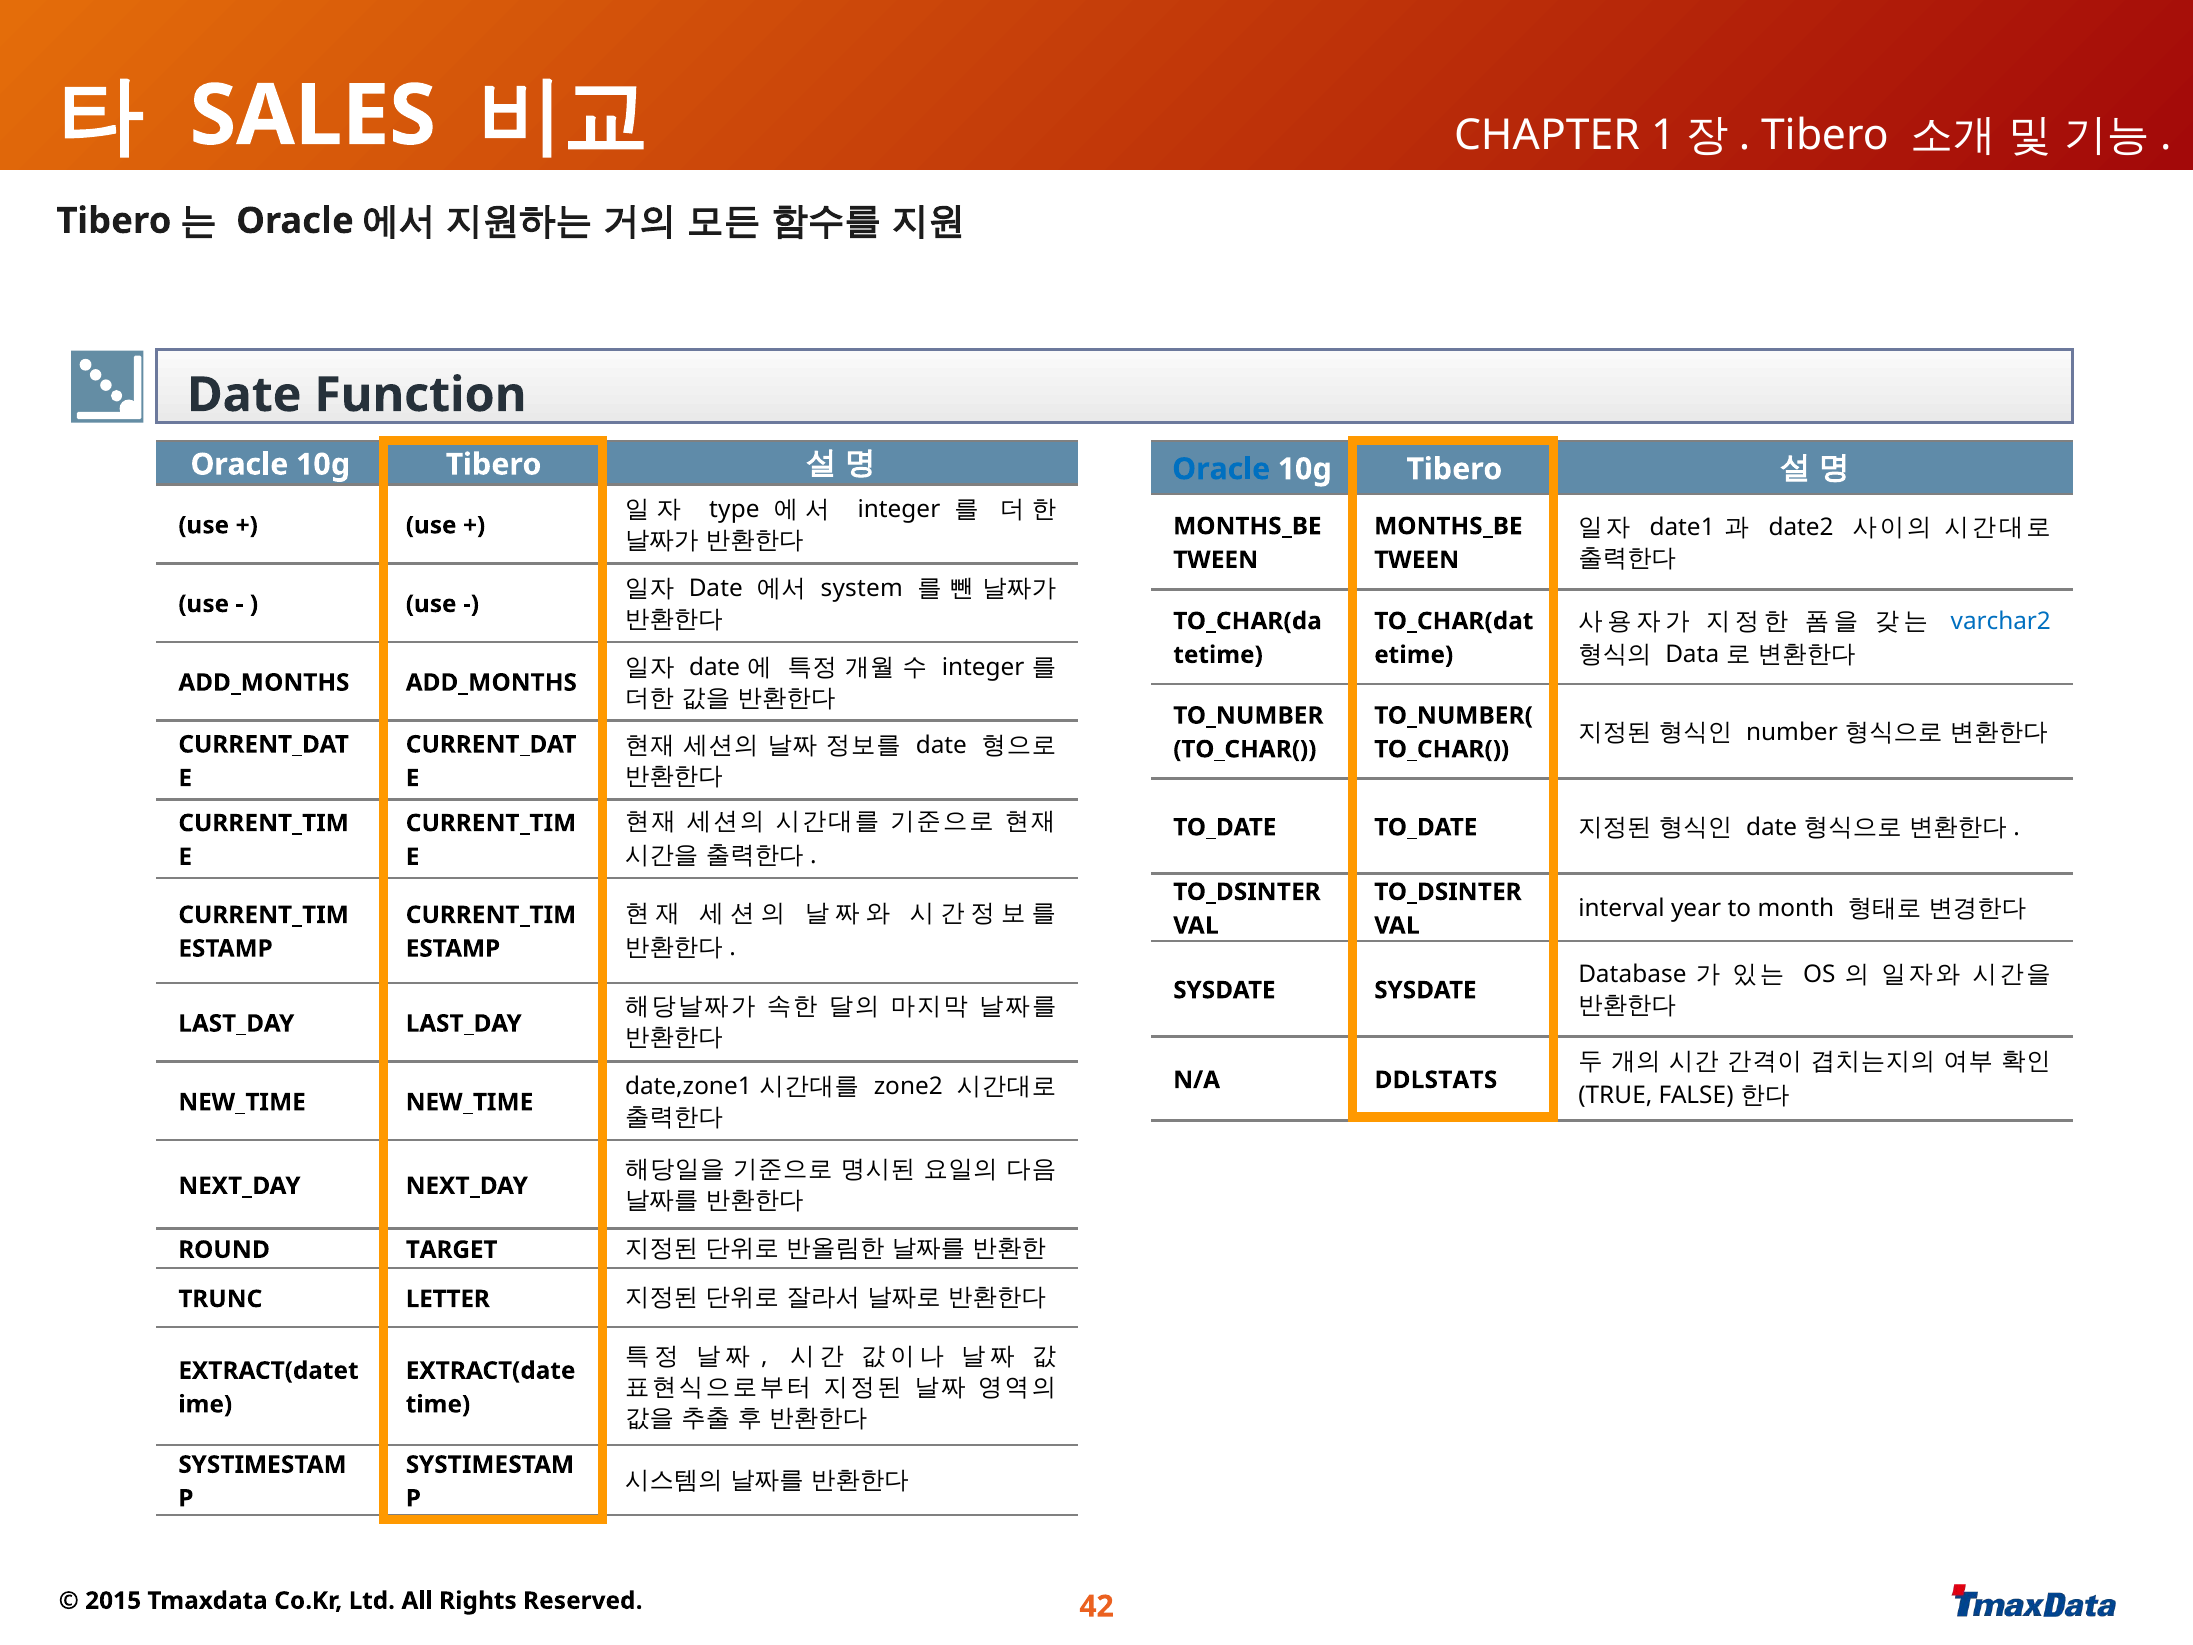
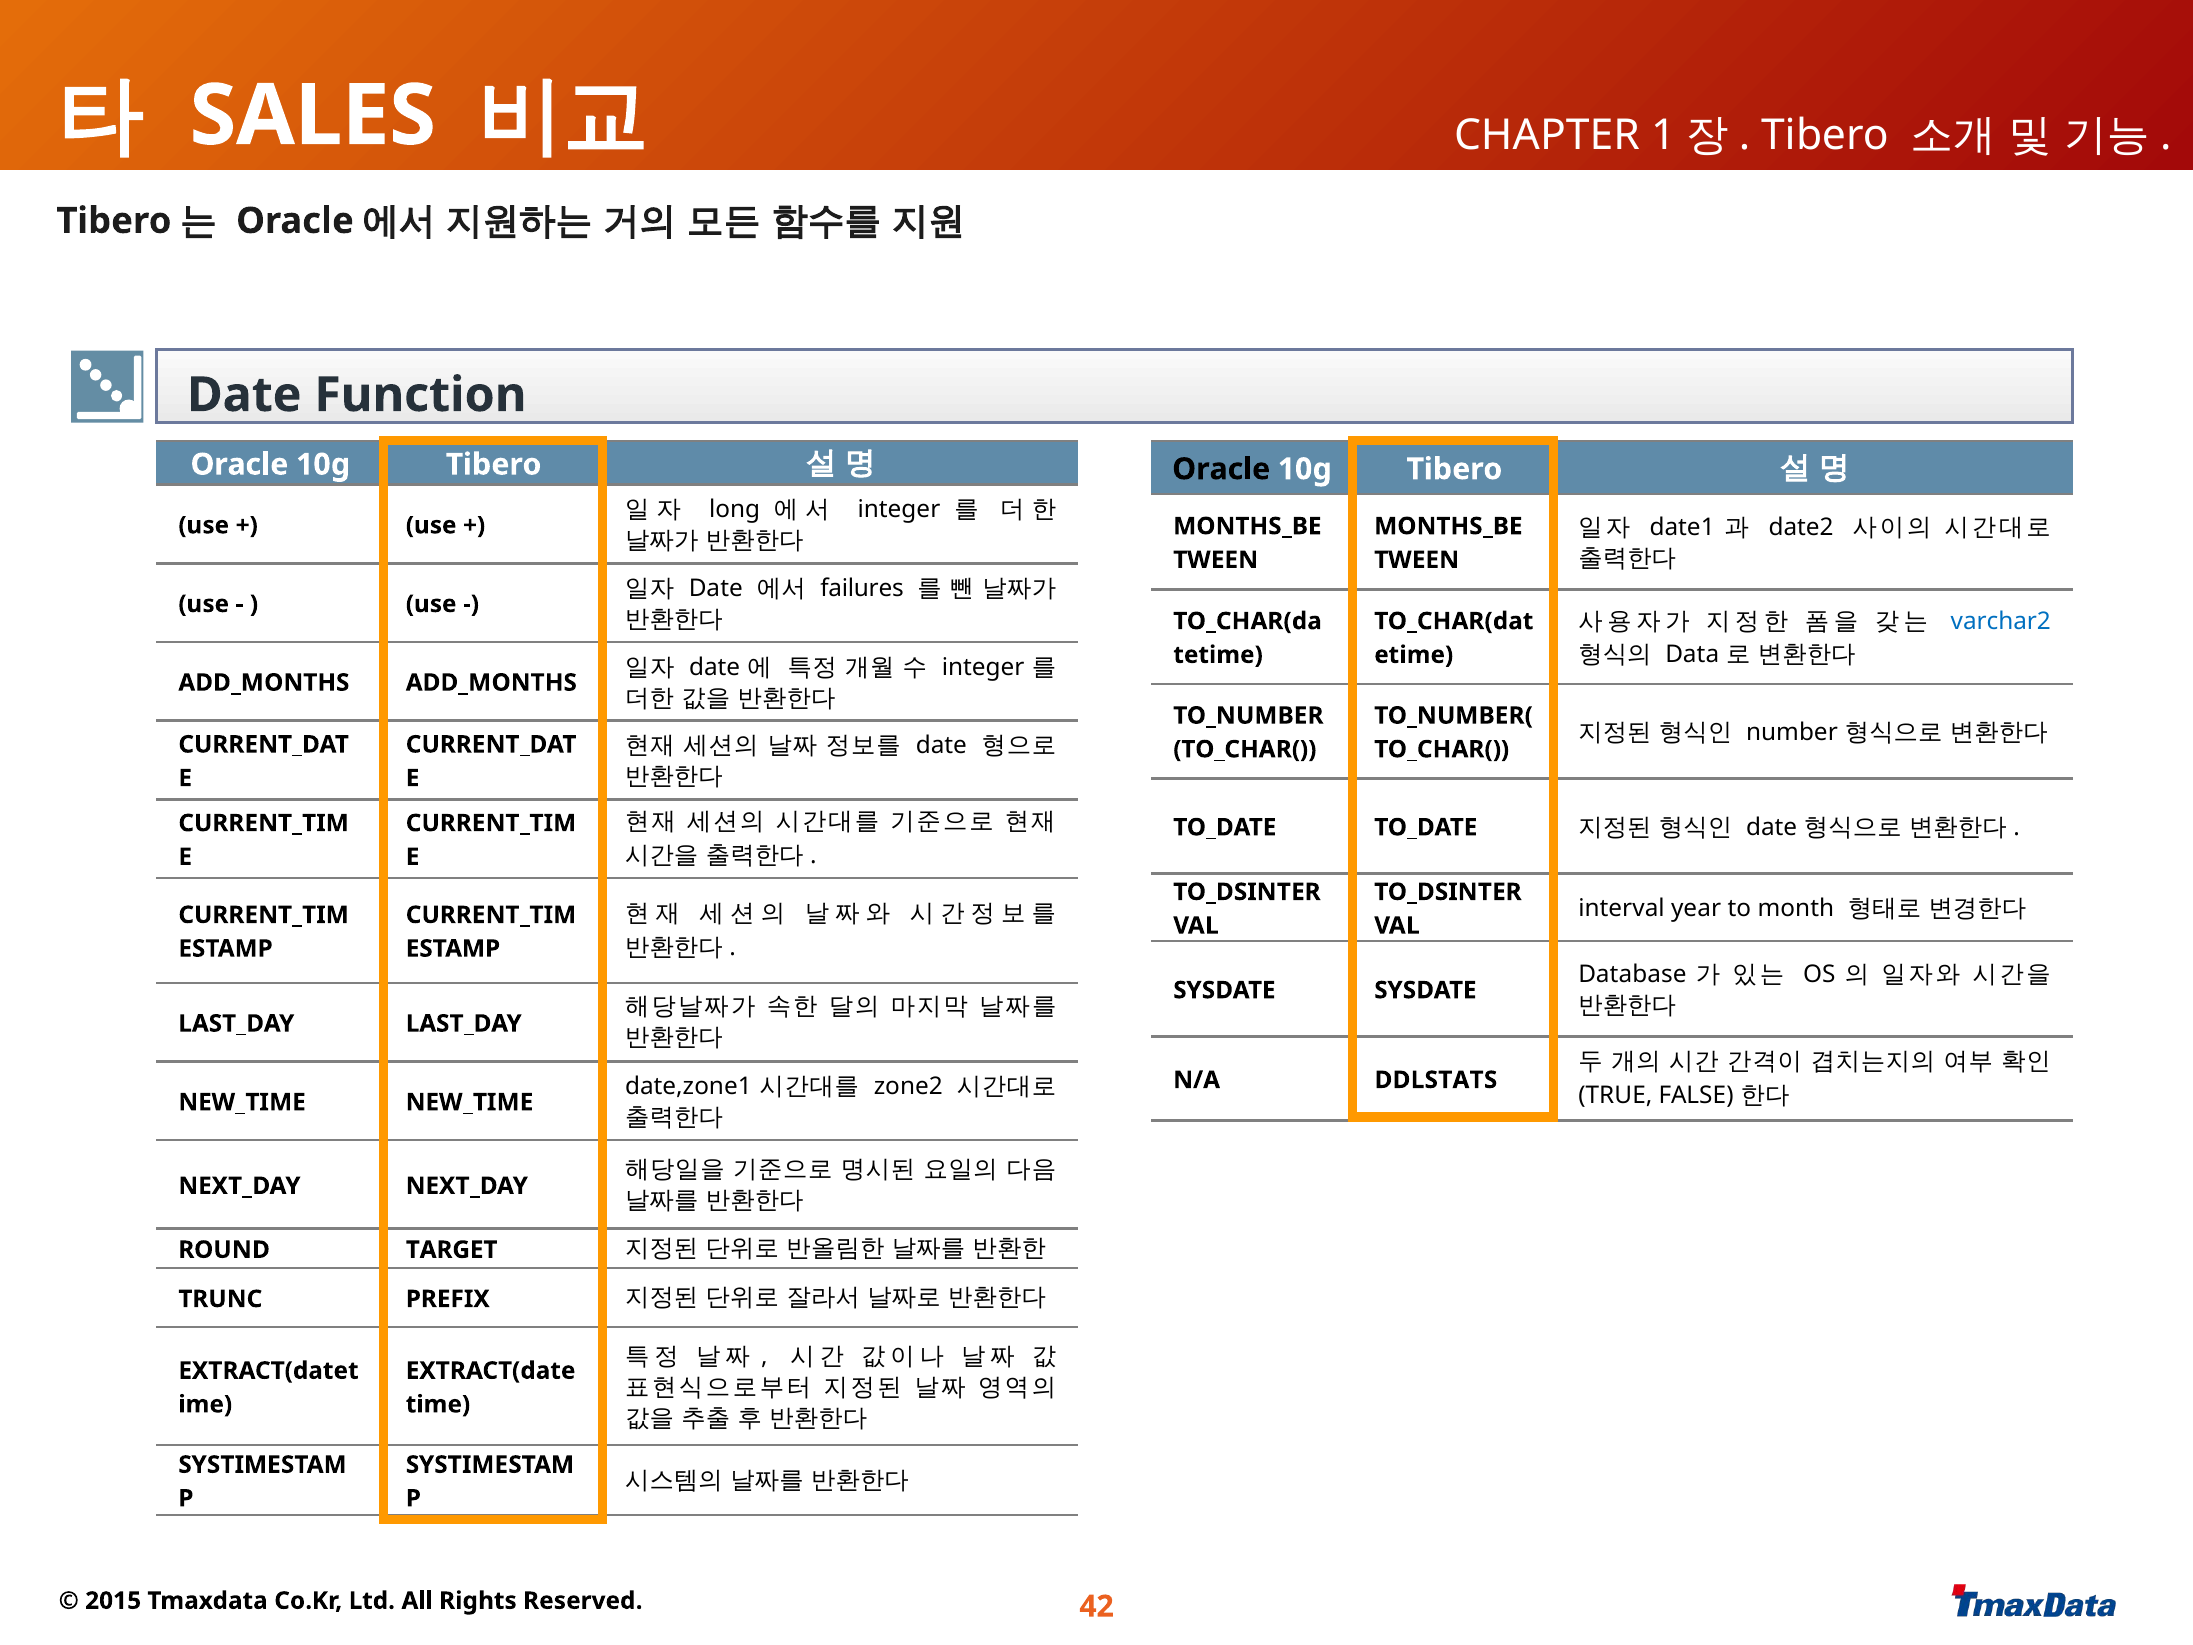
Oracle at (1221, 469) colour: blue -> black
type: type -> long
system: system -> failures
LETTER: LETTER -> PREFIX
